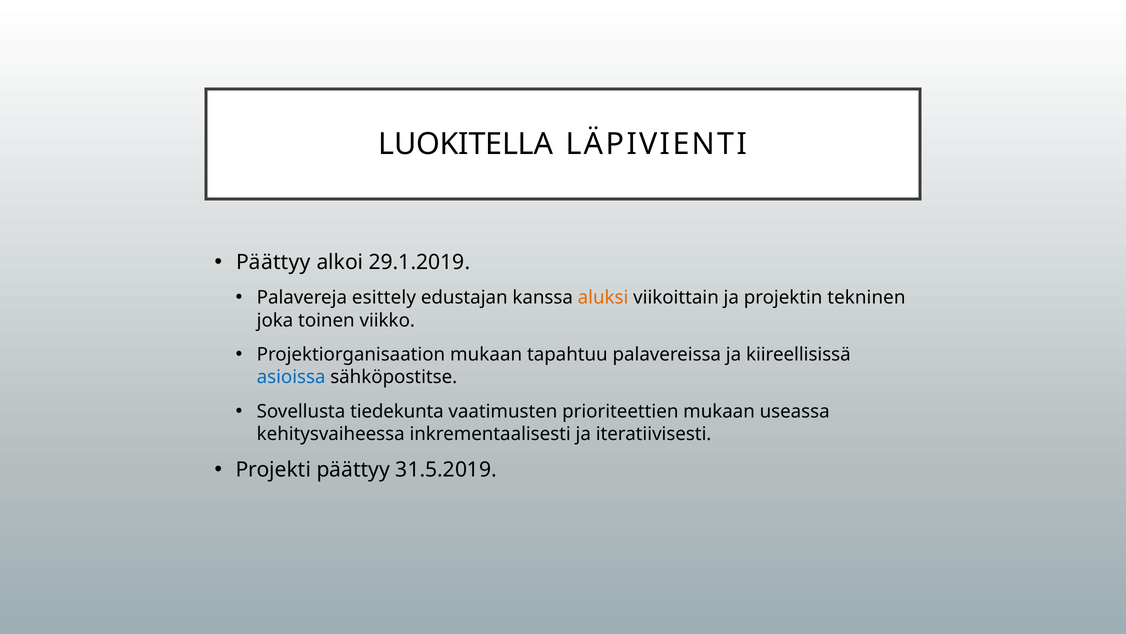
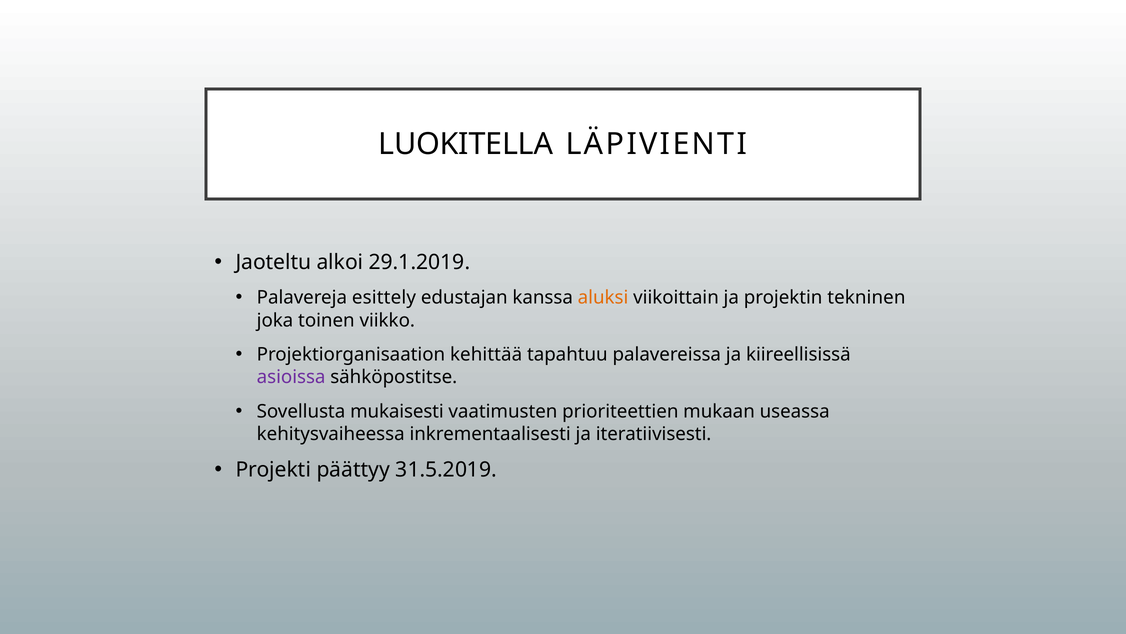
Päättyy at (273, 262): Päättyy -> Jaoteltu
Projektiorganisaation mukaan: mukaan -> kehittää
asioissa colour: blue -> purple
tiedekunta: tiedekunta -> mukaisesti
